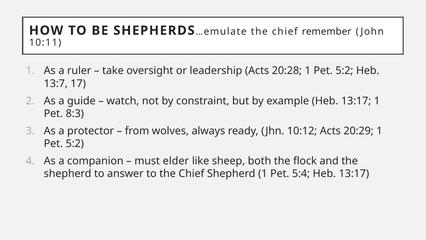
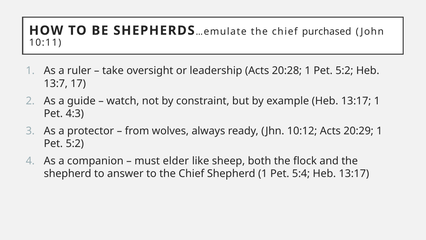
remember: remember -> purchased
8:3: 8:3 -> 4:3
